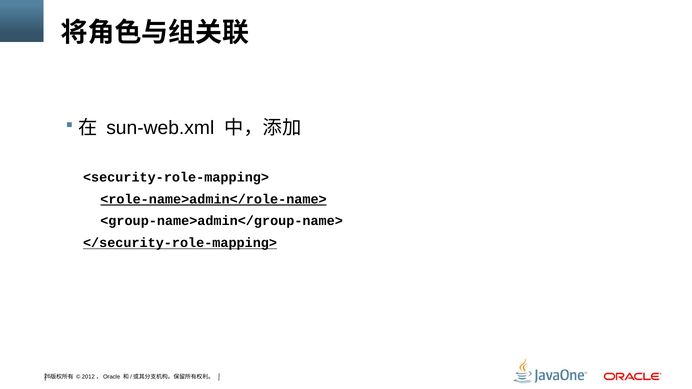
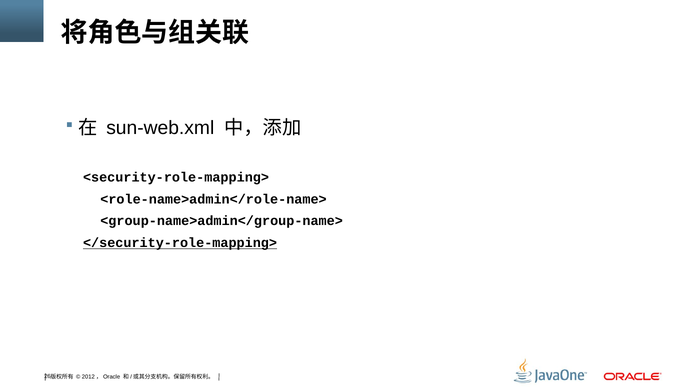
<role-name>admin</role-name> underline: present -> none
